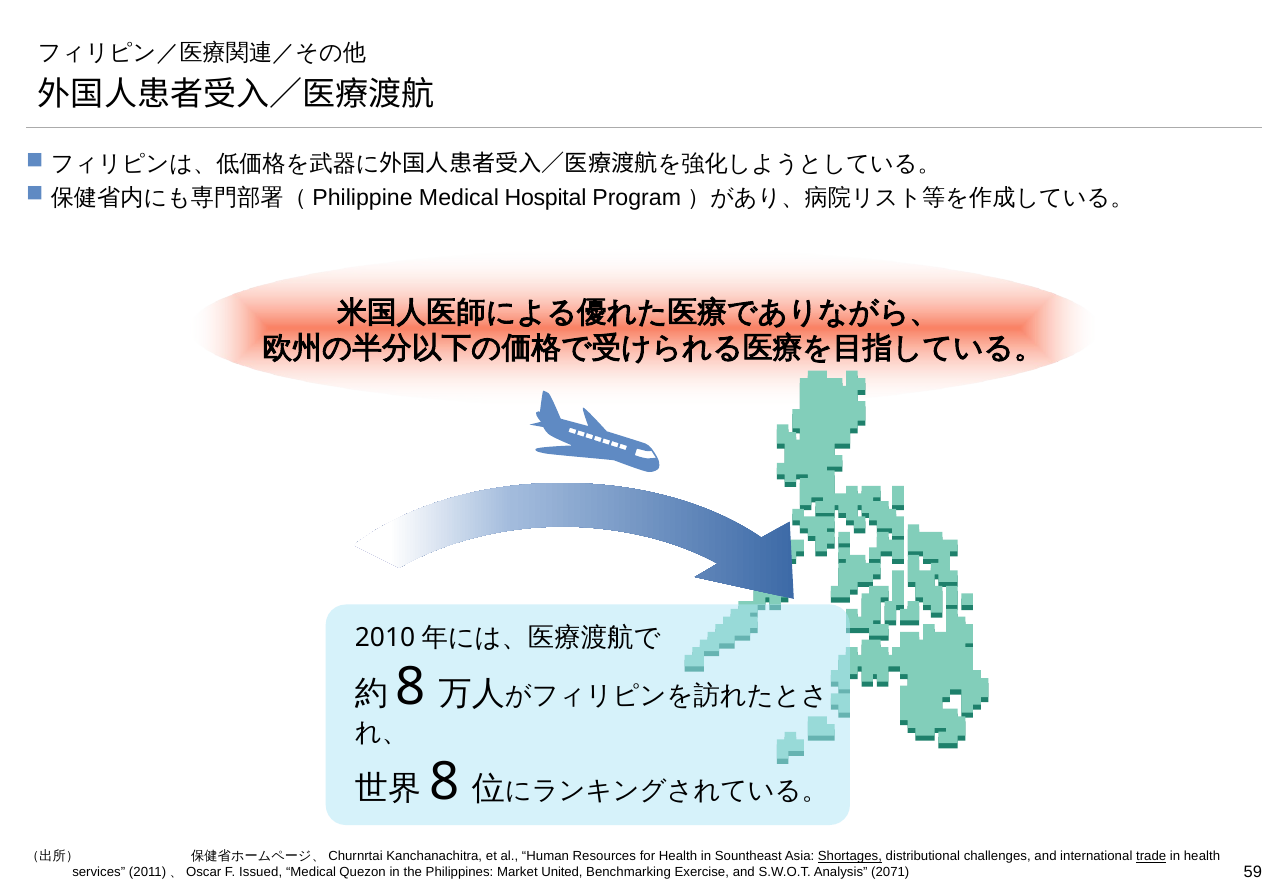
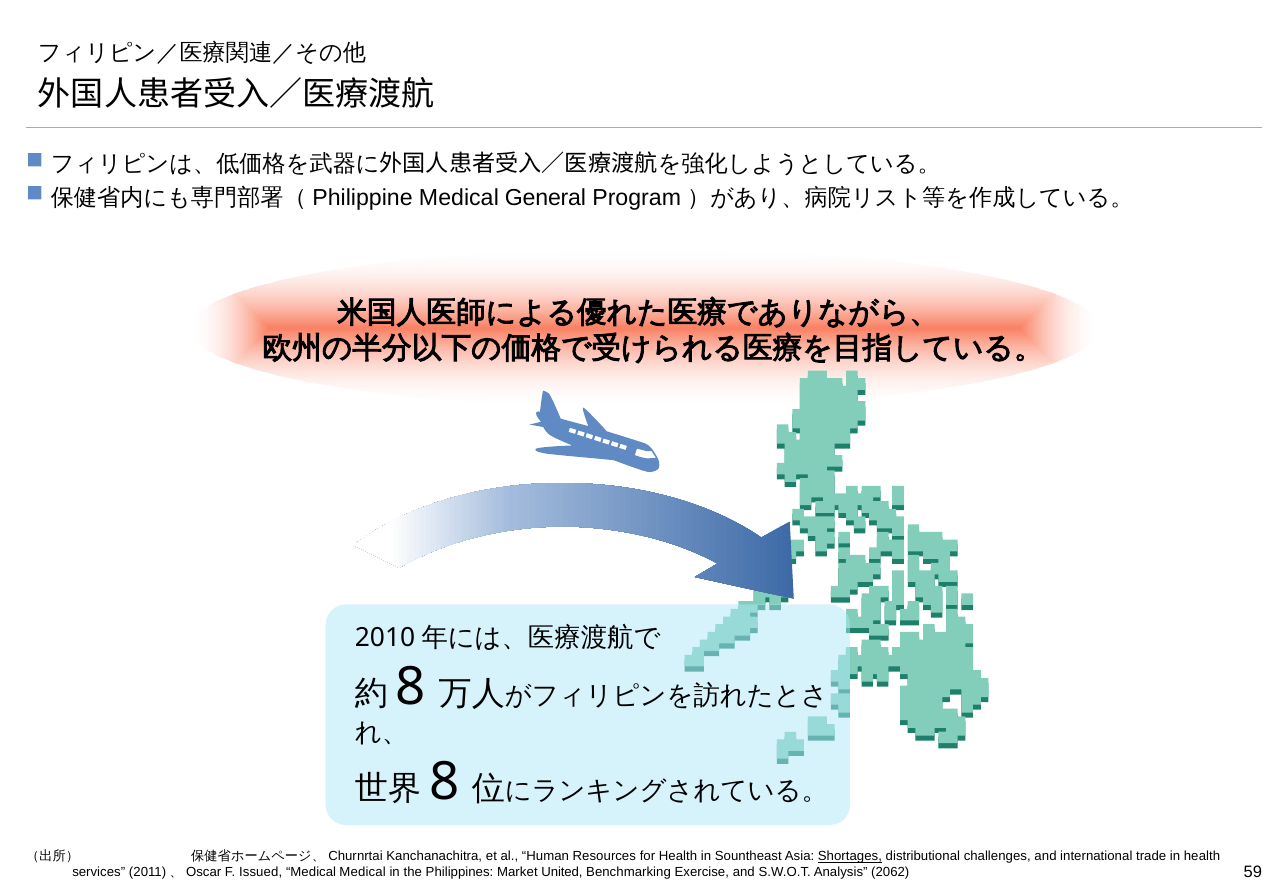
Hospital: Hospital -> General
trade underline: present -> none
Medical Quezon: Quezon -> Medical
2071: 2071 -> 2062
